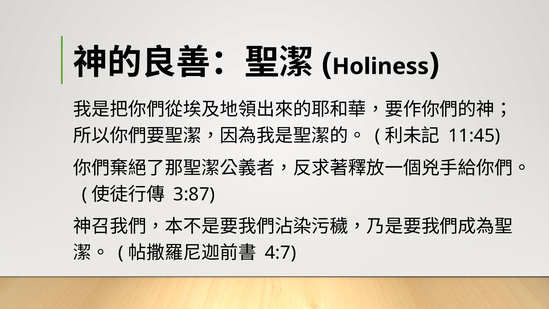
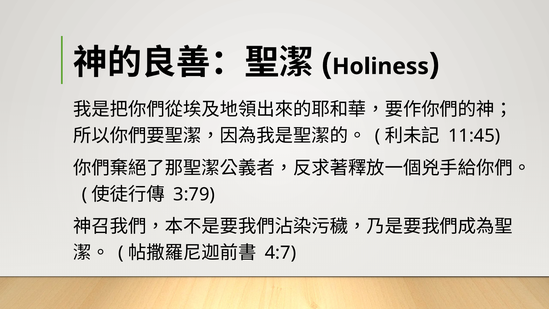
3:87: 3:87 -> 3:79
